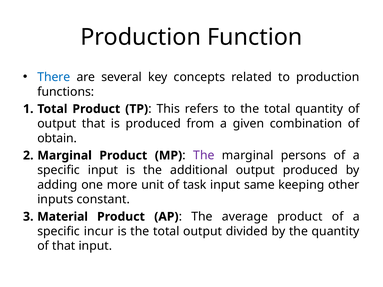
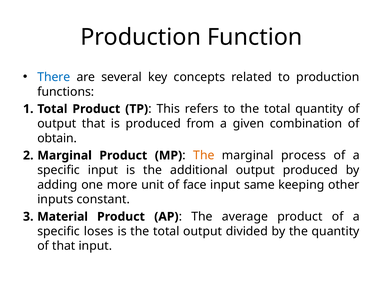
The at (204, 156) colour: purple -> orange
persons: persons -> process
task: task -> face
incur: incur -> loses
